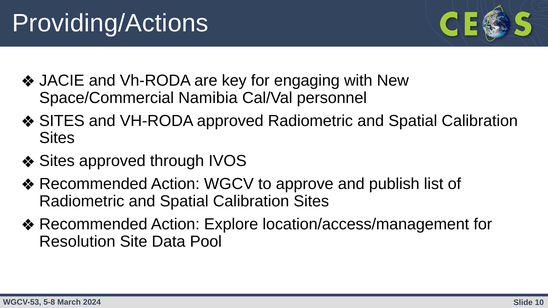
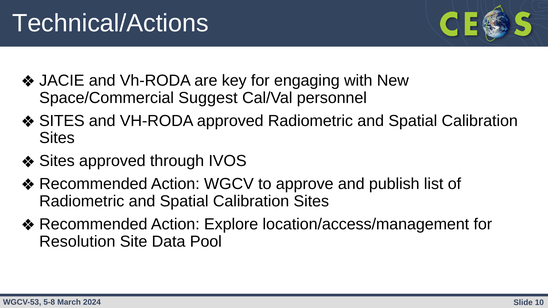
Providing/Actions: Providing/Actions -> Technical/Actions
Namibia: Namibia -> Suggest
